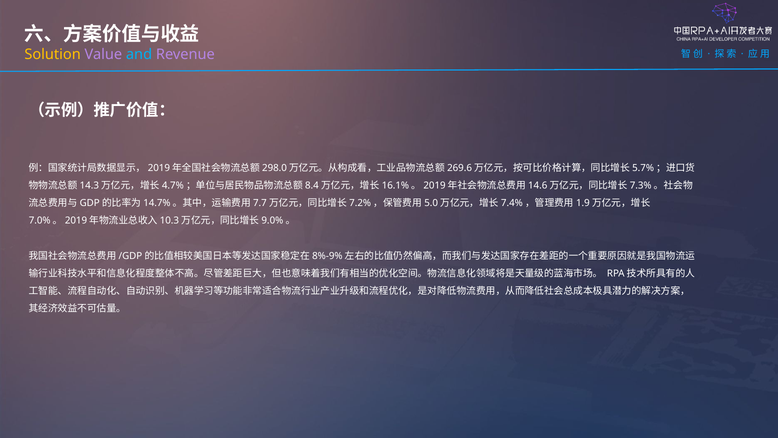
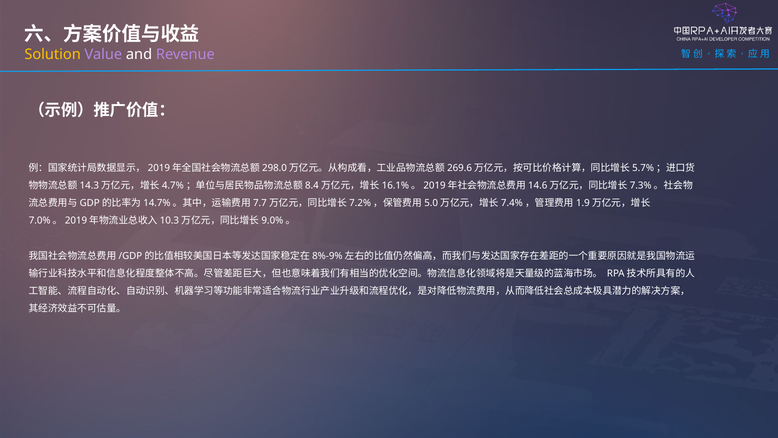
and colour: light blue -> white
